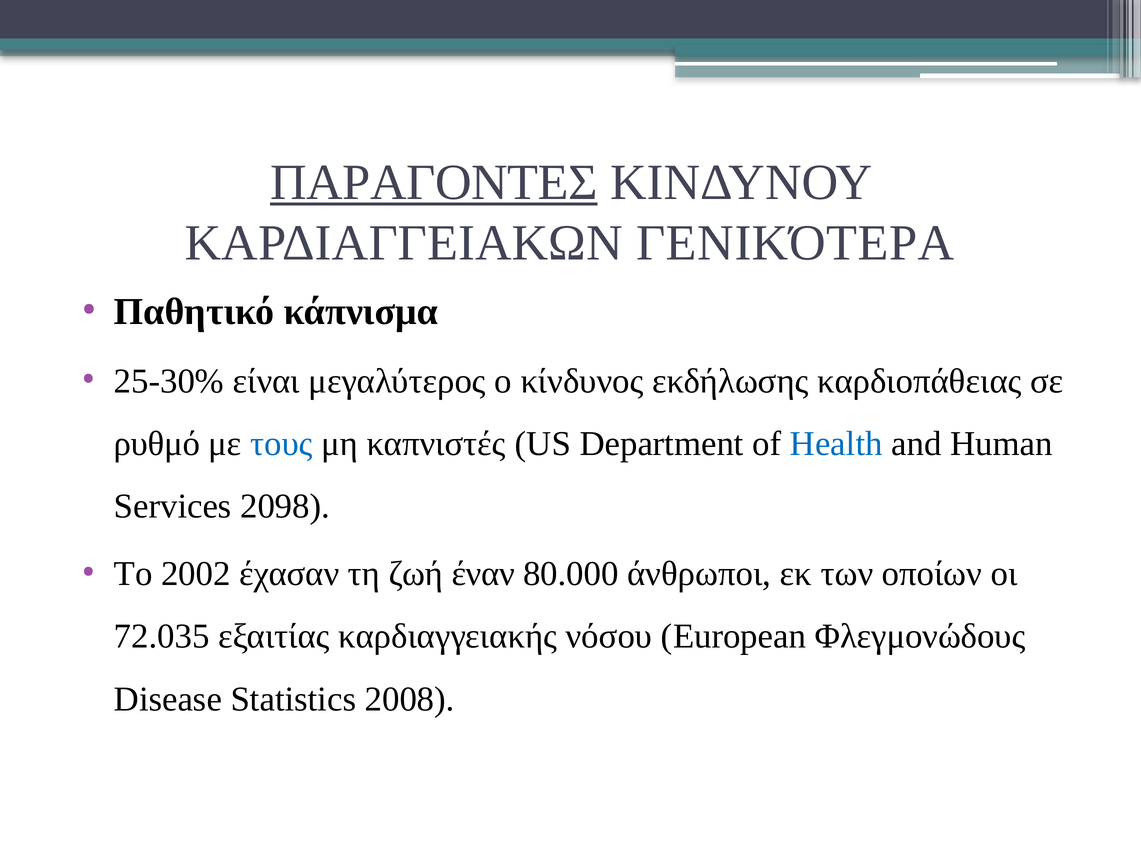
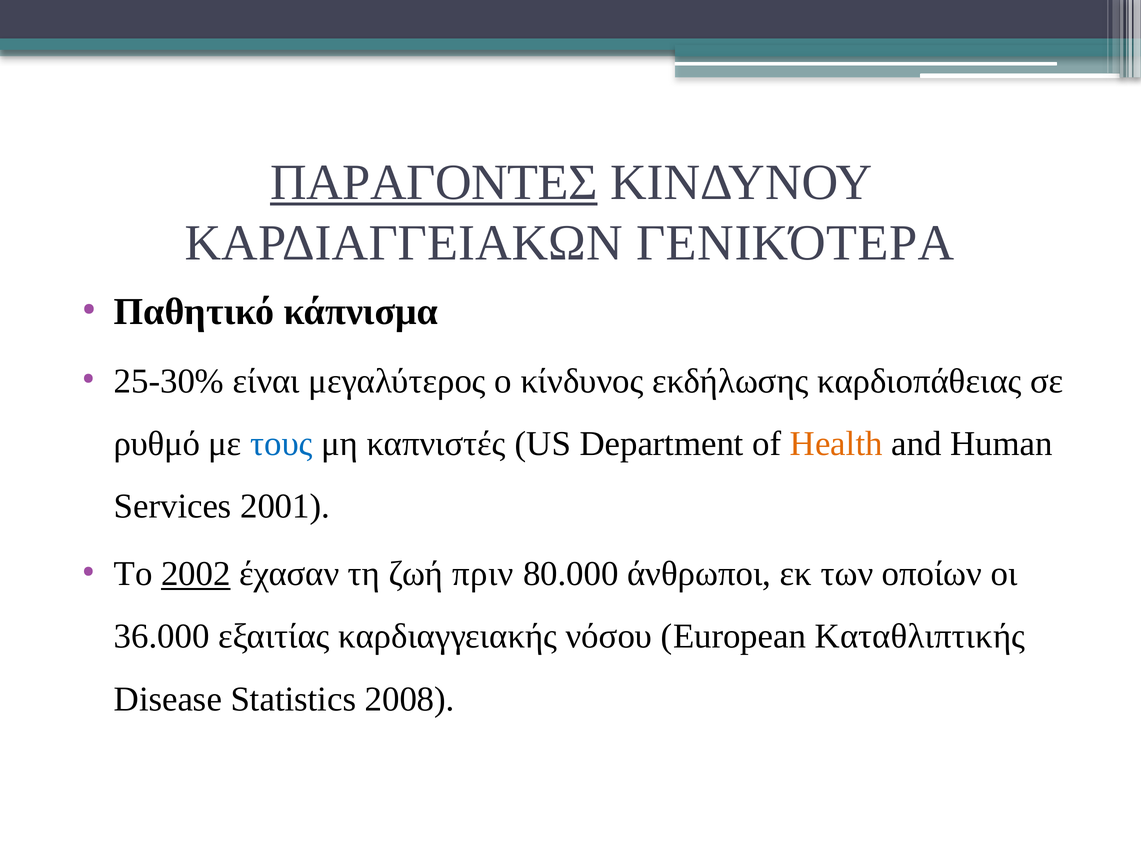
Health colour: blue -> orange
2098: 2098 -> 2001
2002 underline: none -> present
έναν: έναν -> πριν
72.035: 72.035 -> 36.000
Φλεγμονώδους: Φλεγμονώδους -> Καταθλιπτικής
